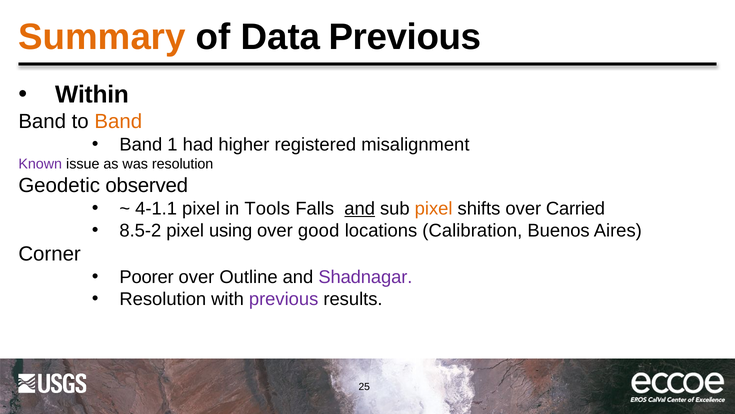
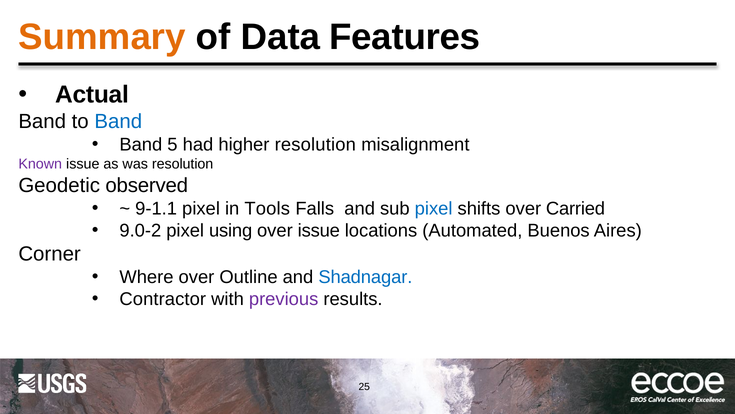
Data Previous: Previous -> Features
Within: Within -> Actual
Band at (118, 121) colour: orange -> blue
1: 1 -> 5
higher registered: registered -> resolution
4-1.1: 4-1.1 -> 9-1.1
and at (360, 208) underline: present -> none
pixel at (434, 208) colour: orange -> blue
8.5-2: 8.5-2 -> 9.0-2
over good: good -> issue
Calibration: Calibration -> Automated
Poorer: Poorer -> Where
Shadnagar colour: purple -> blue
Resolution at (163, 299): Resolution -> Contractor
